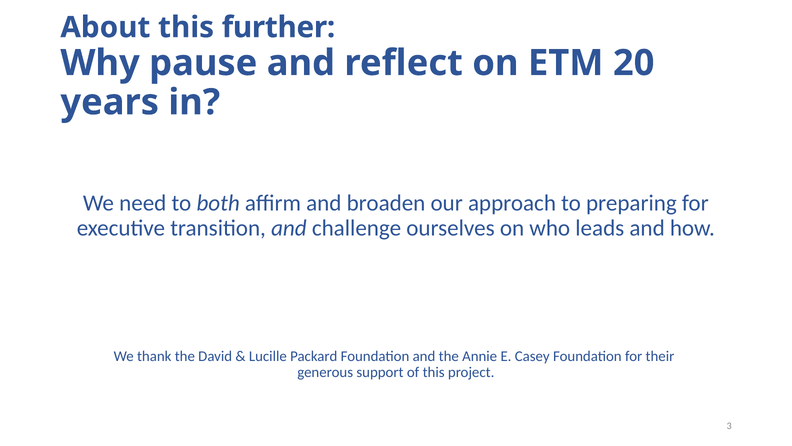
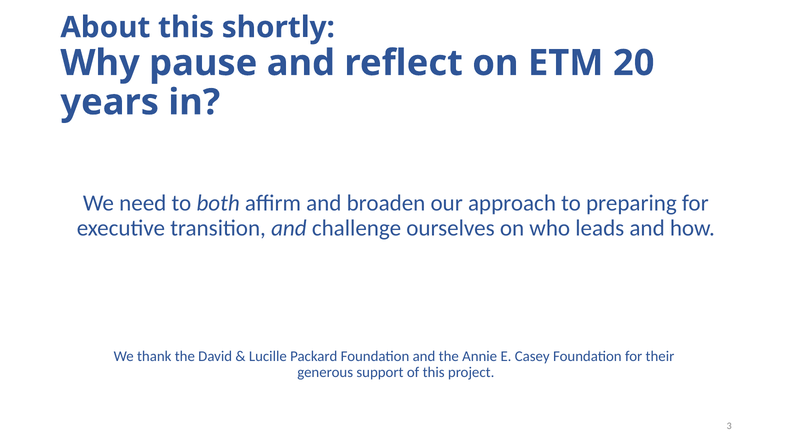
further: further -> shortly
